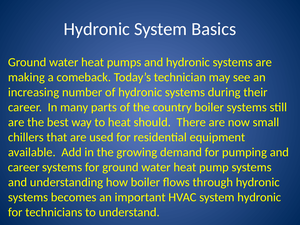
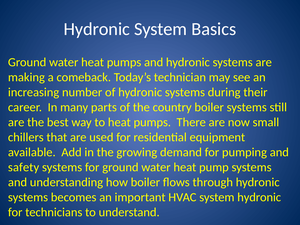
to heat should: should -> pumps
career at (24, 167): career -> safety
